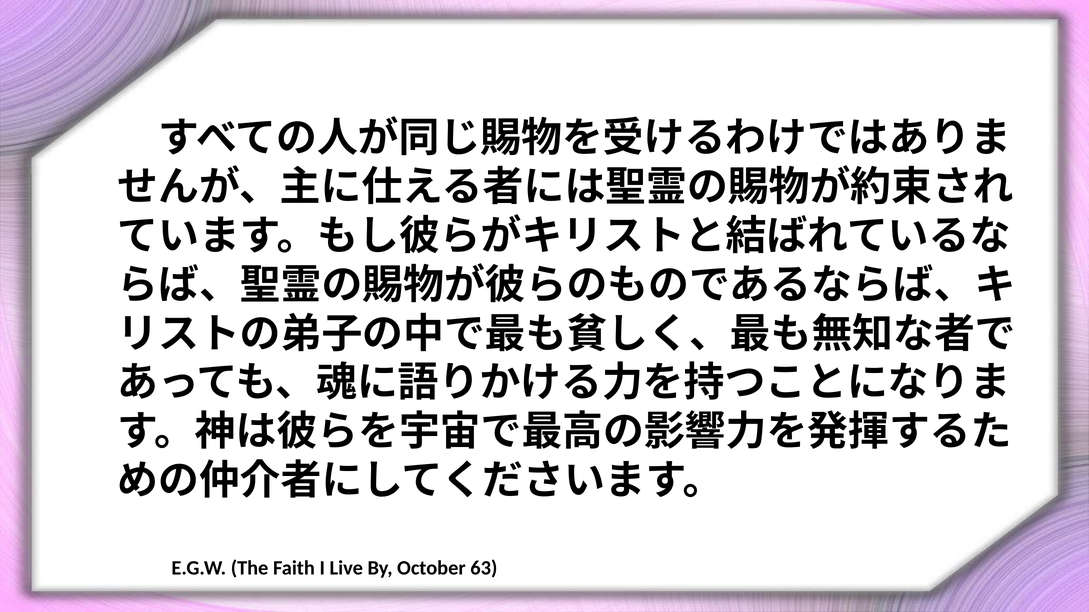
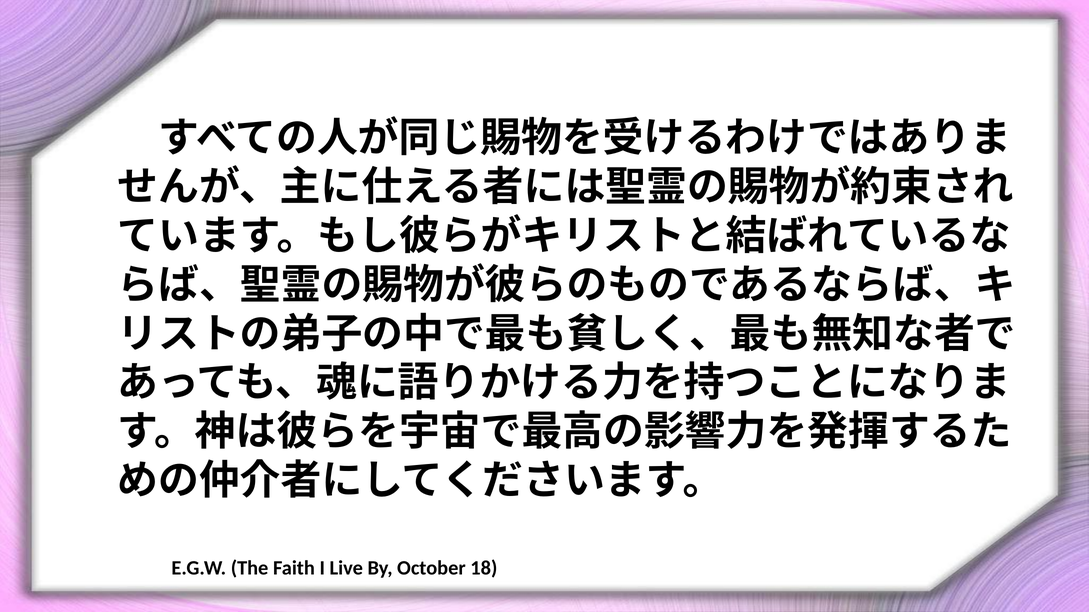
63: 63 -> 18
